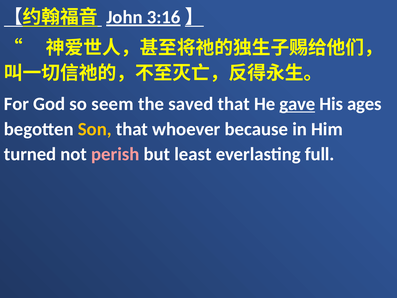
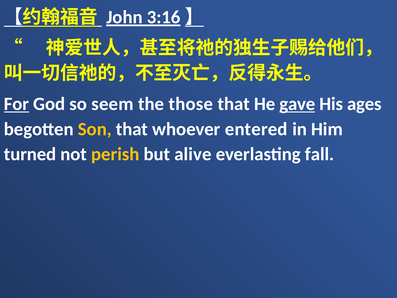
For underline: none -> present
saved: saved -> those
because: because -> entered
perish colour: pink -> yellow
least: least -> alive
full: full -> fall
